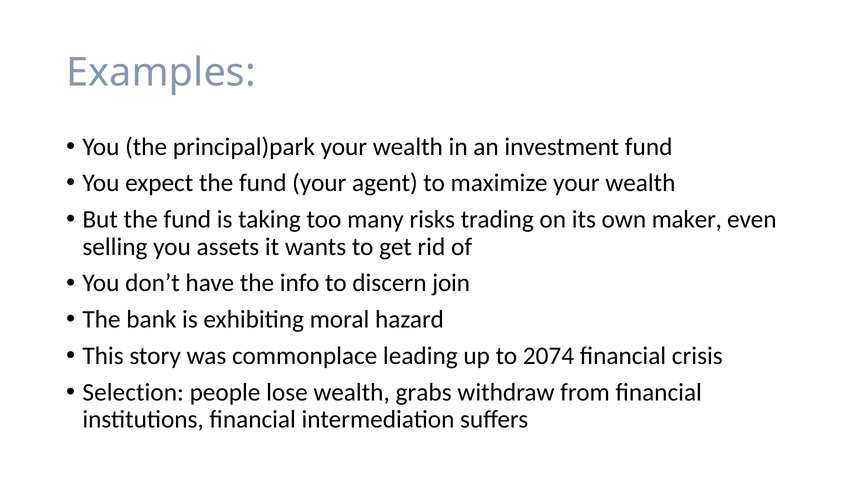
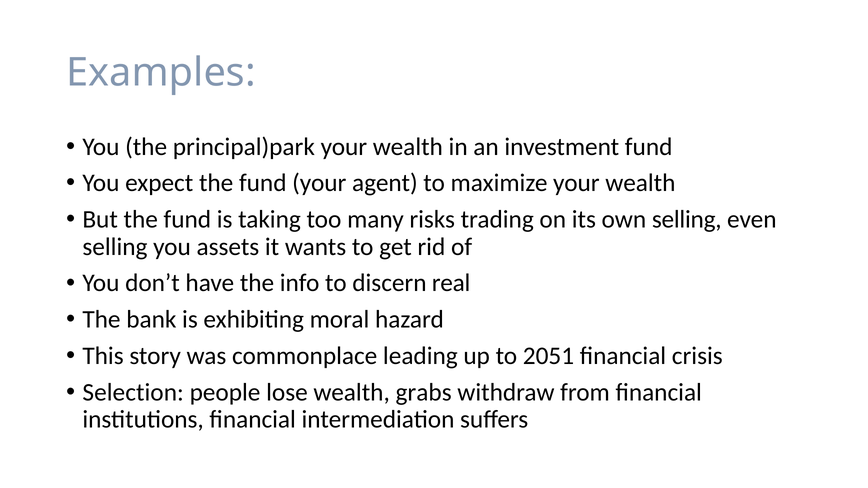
own maker: maker -> selling
join: join -> real
2074: 2074 -> 2051
